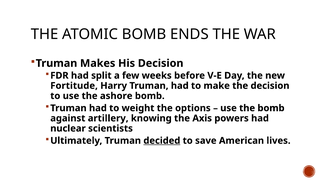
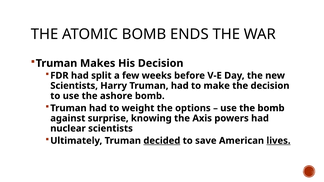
Fortitude at (74, 86): Fortitude -> Scientists
artillery: artillery -> surprise
lives underline: none -> present
